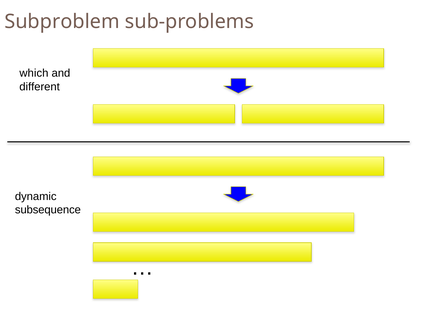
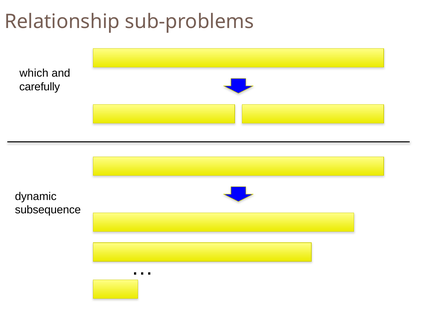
Subproblem: Subproblem -> Relationship
different: different -> carefully
